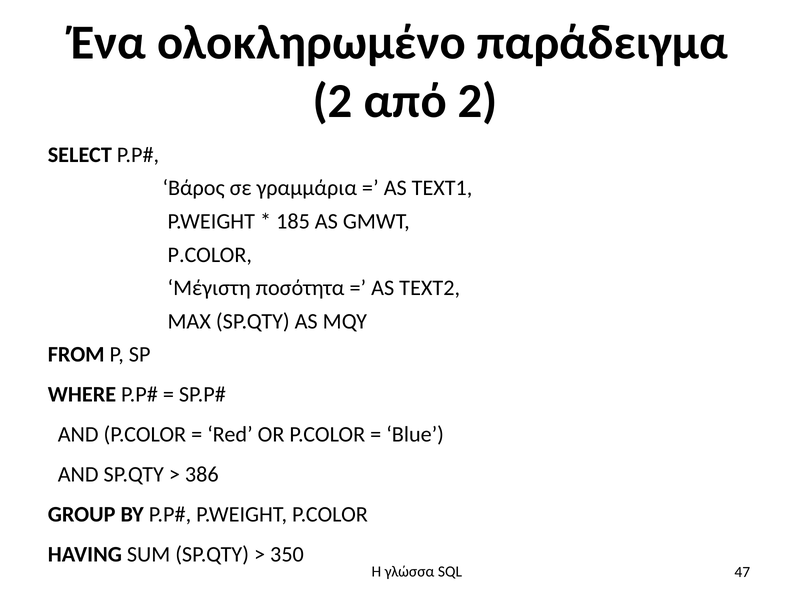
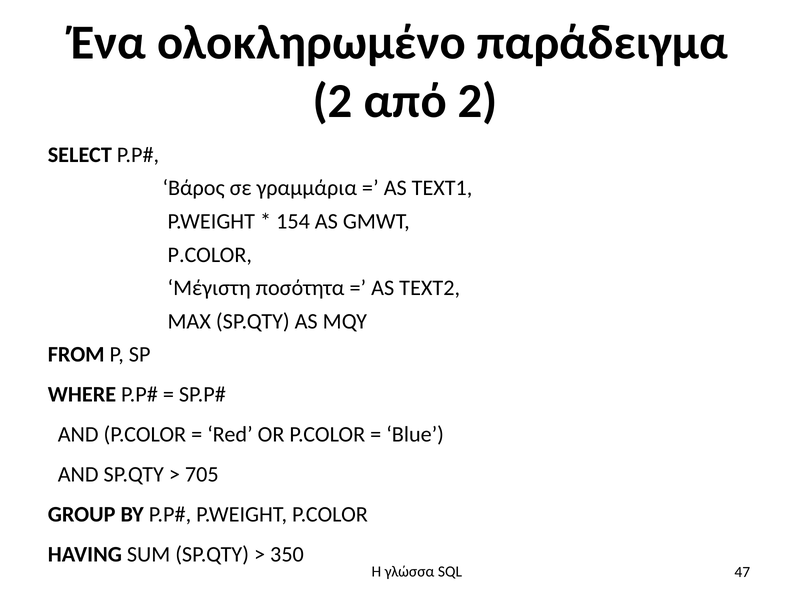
185: 185 -> 154
386: 386 -> 705
